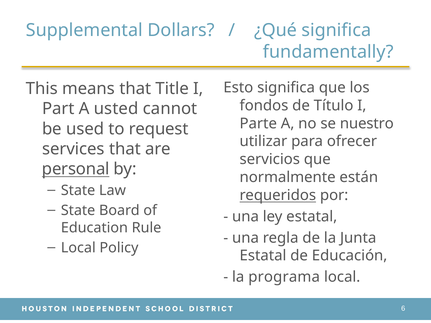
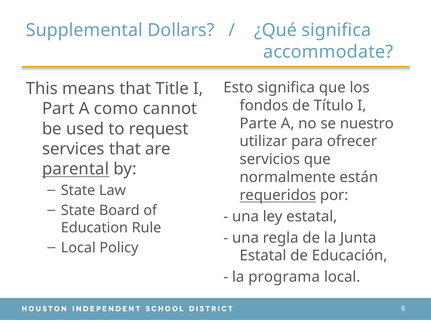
fundamentally: fundamentally -> accommodate
usted: usted -> como
personal: personal -> parental
